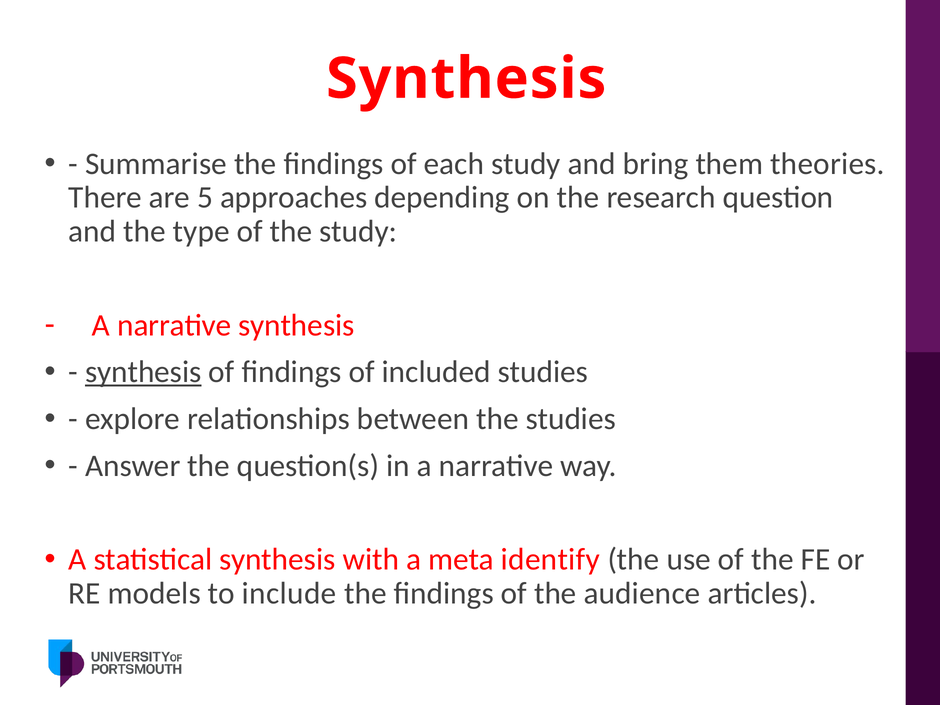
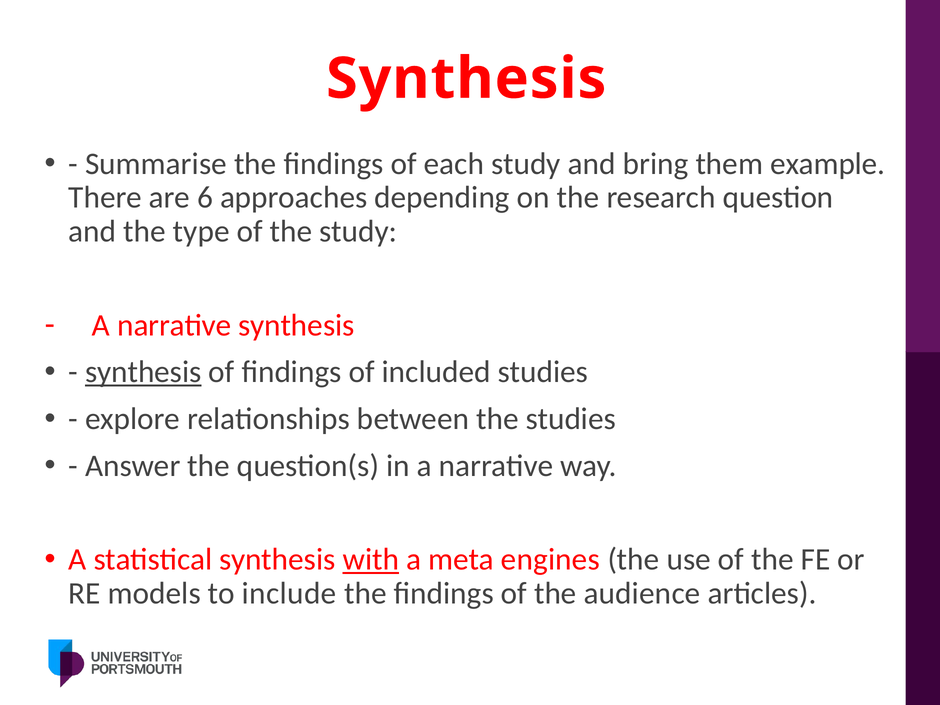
theories: theories -> example
5: 5 -> 6
with underline: none -> present
identify: identify -> engines
